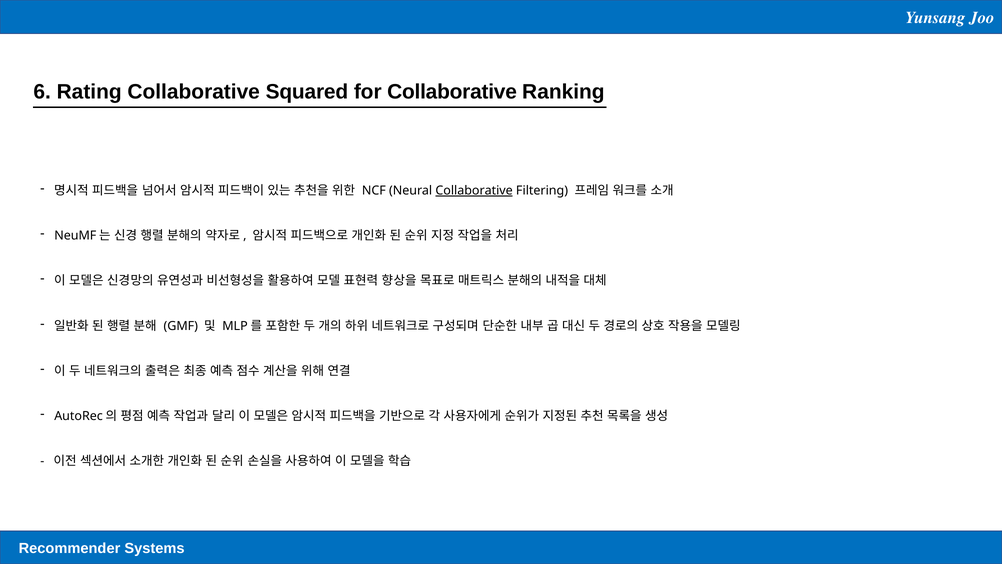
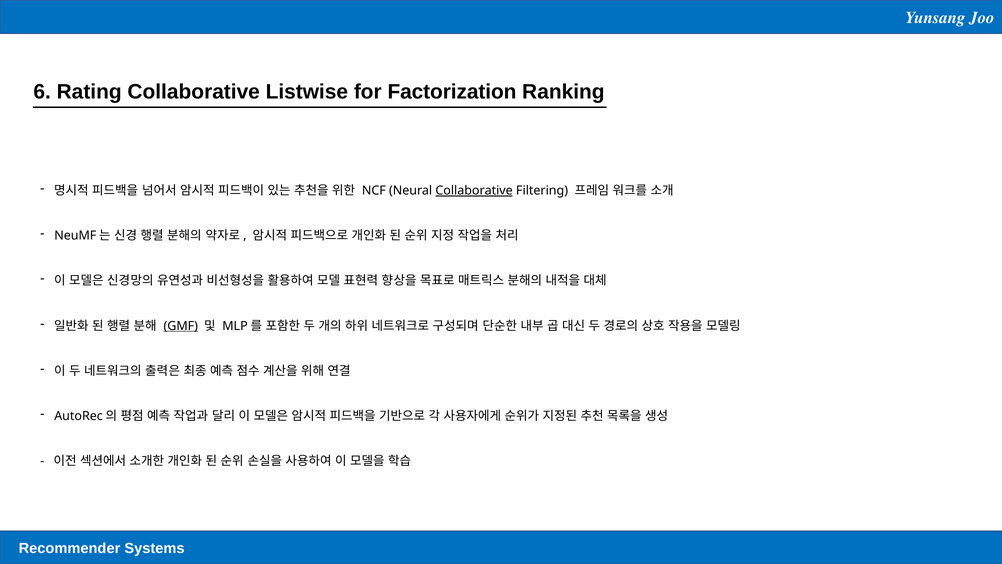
Squared: Squared -> Listwise
for Collaborative: Collaborative -> Factorization
GMF underline: none -> present
